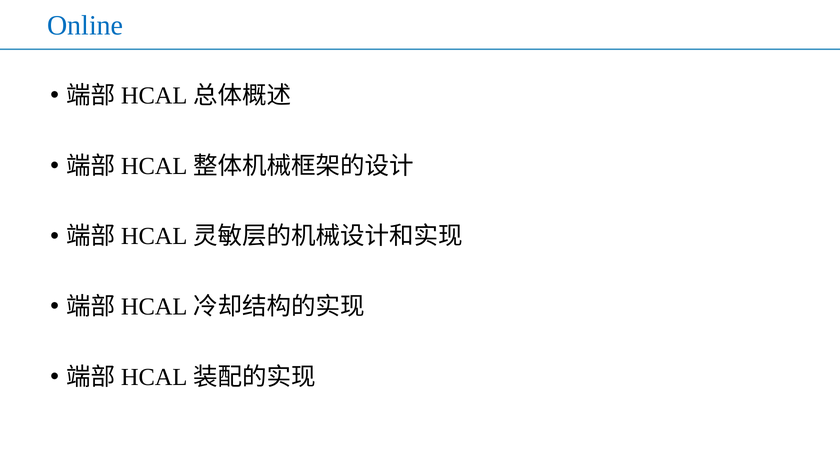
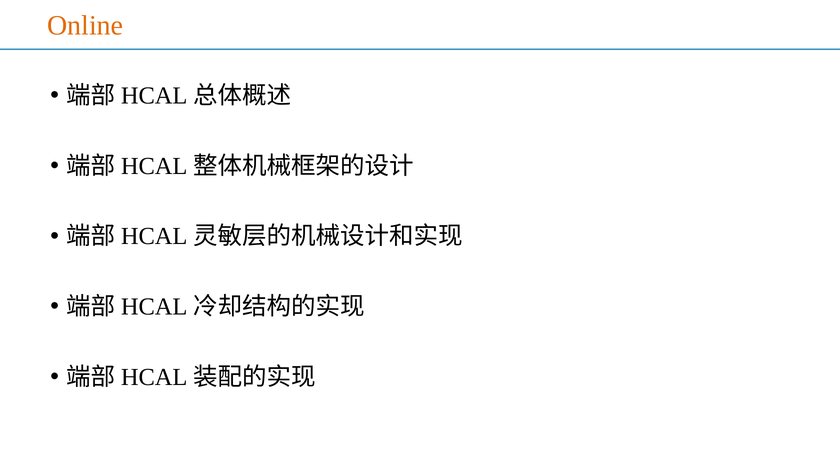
Online colour: blue -> orange
